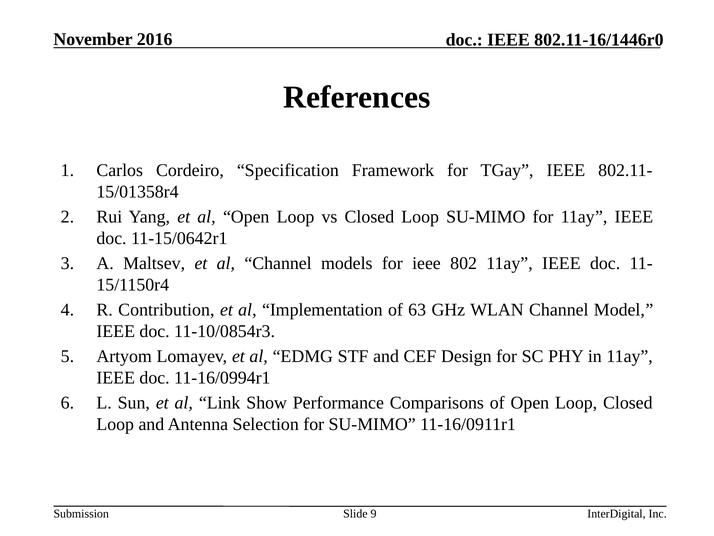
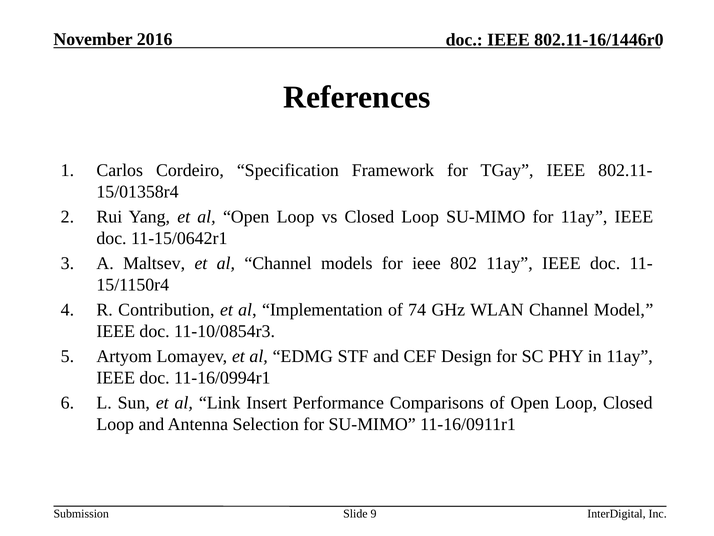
63: 63 -> 74
Show: Show -> Insert
